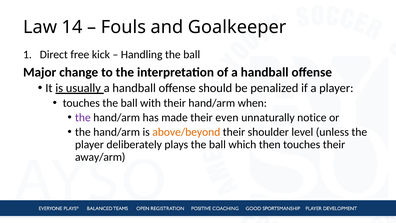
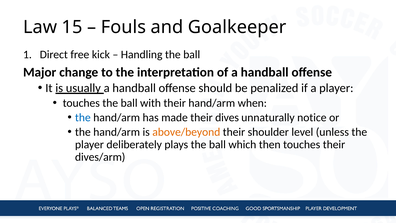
14: 14 -> 15
the at (83, 117) colour: purple -> blue
even: even -> dives
away/arm: away/arm -> dives/arm
